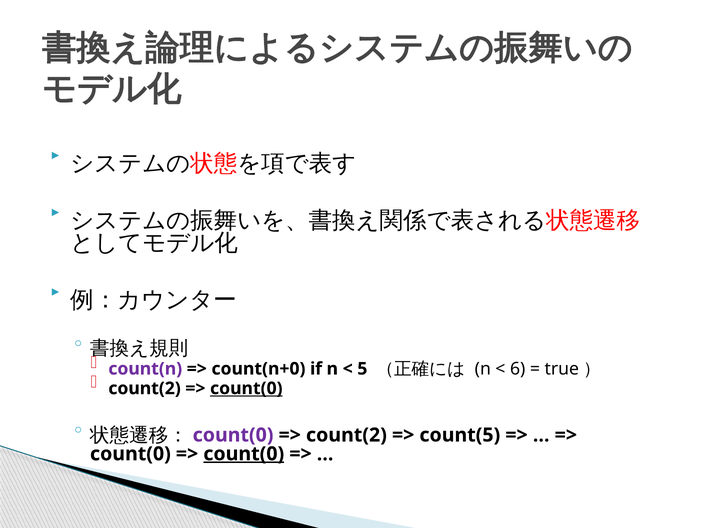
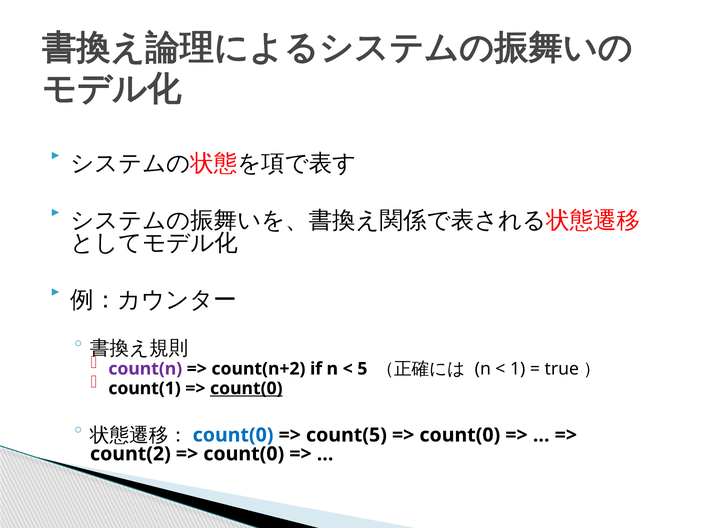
count(n+0: count(n+0 -> count(n+2
6: 6 -> 1
count(2 at (145, 388): count(2 -> count(1
count(0 at (233, 435) colour: purple -> blue
count(2 at (346, 435): count(2 -> count(5
count(5 at (460, 435): count(5 -> count(0
count(0 at (130, 454): count(0 -> count(2
count(0 at (244, 454) underline: present -> none
